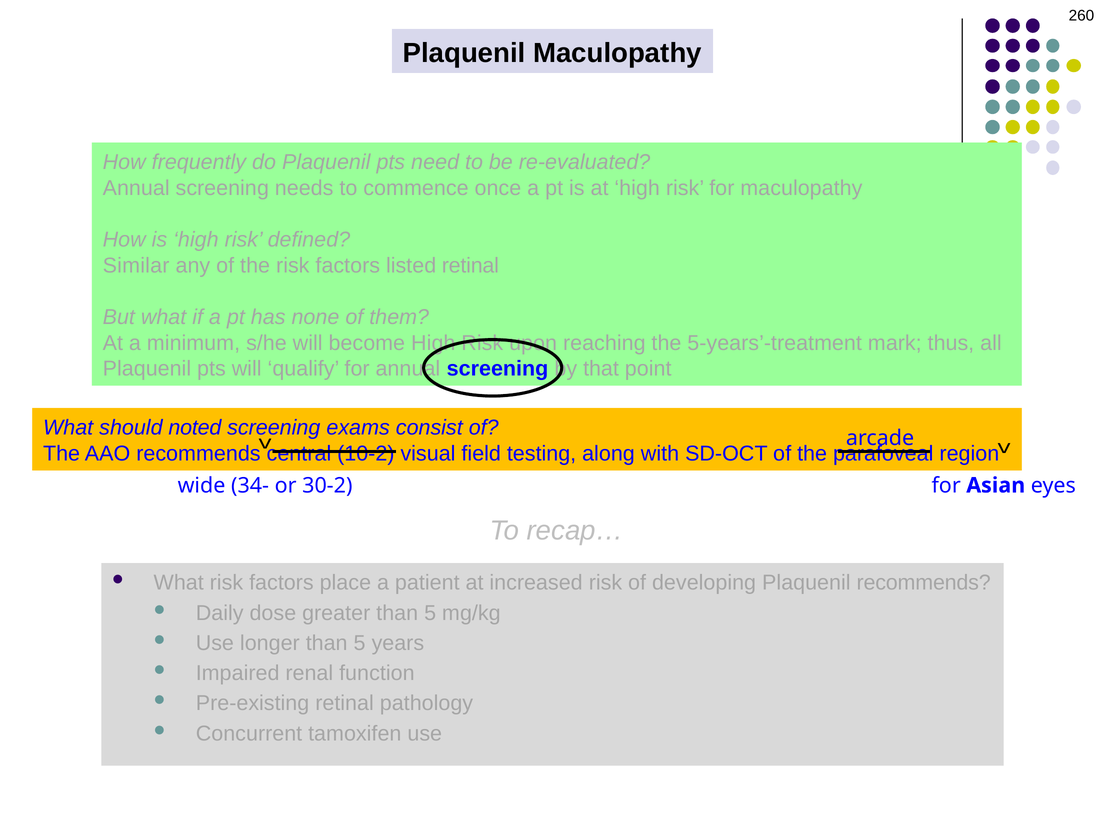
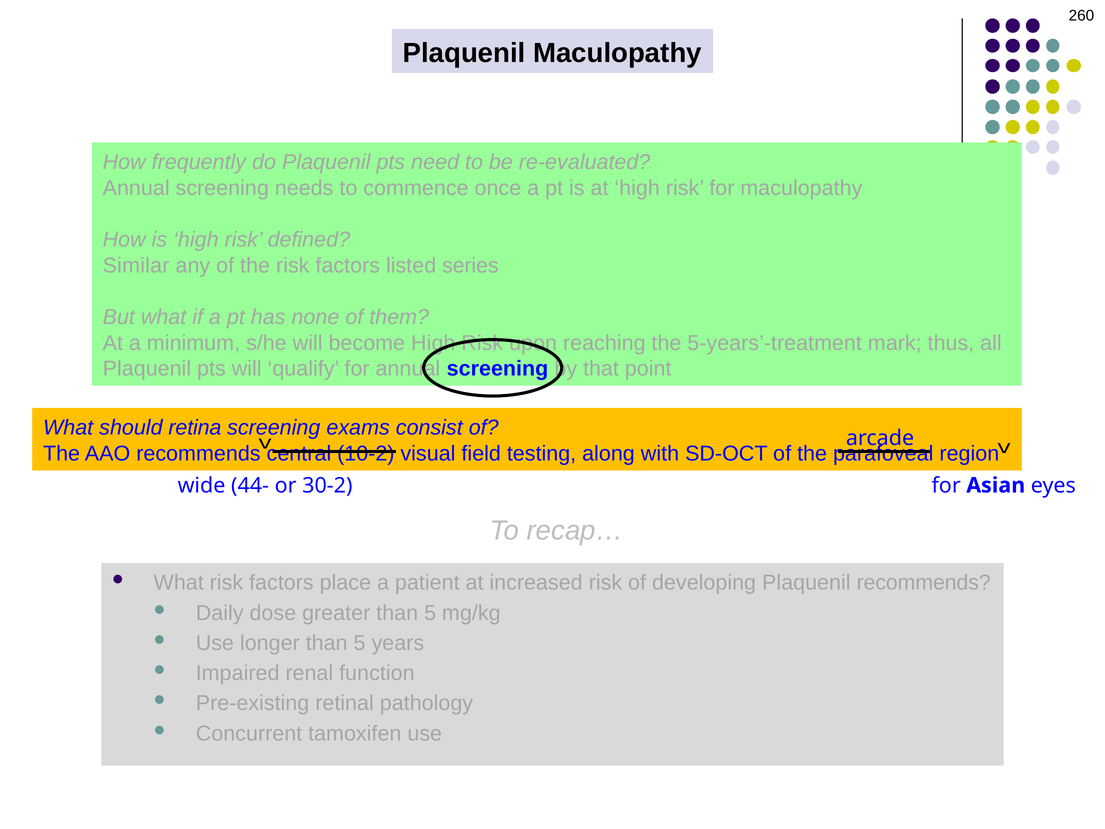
listed retinal: retinal -> series
noted: noted -> retina
34-: 34- -> 44-
